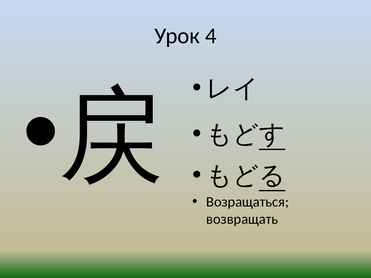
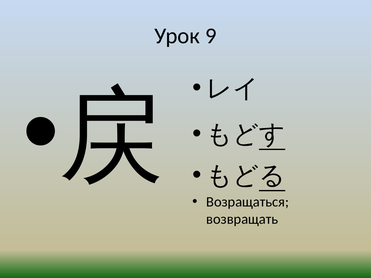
4: 4 -> 9
